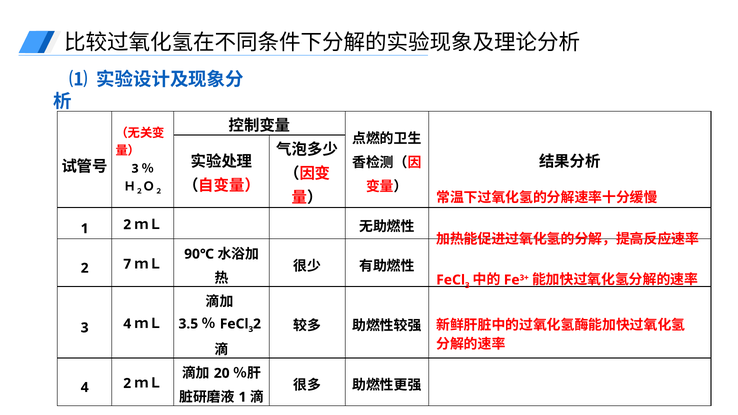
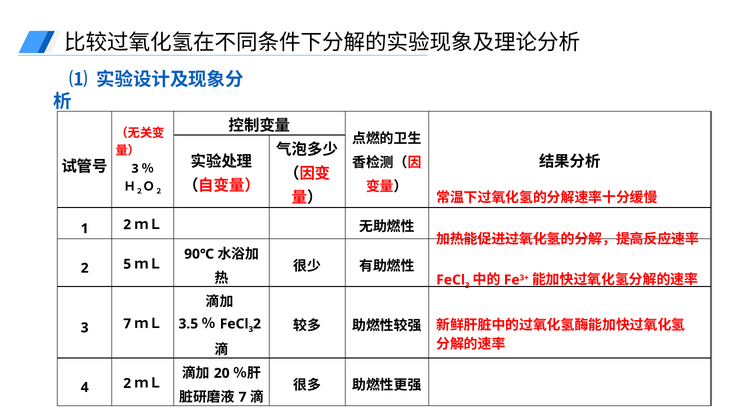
7: 7 -> 5
3 4: 4 -> 7
1 at (243, 397): 1 -> 7
